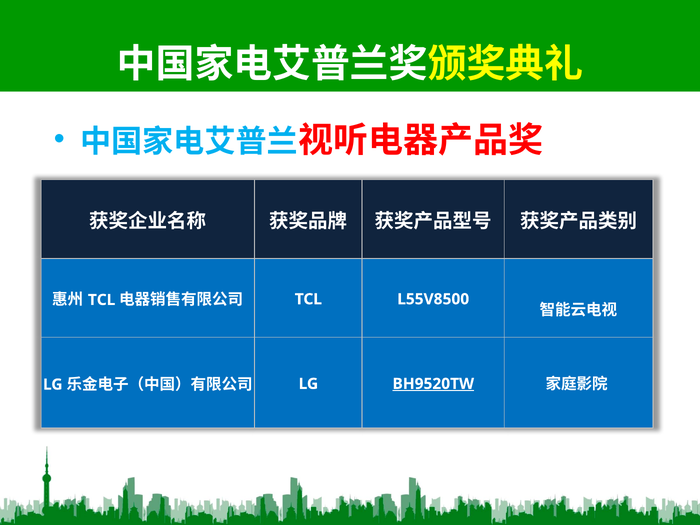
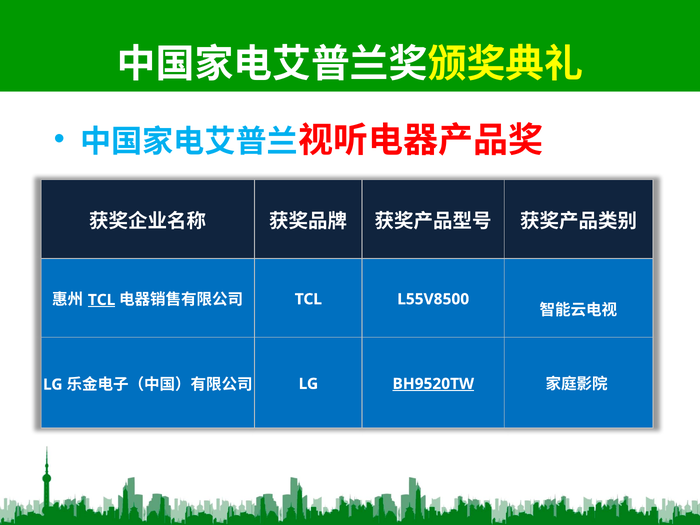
TCL at (102, 300) underline: none -> present
